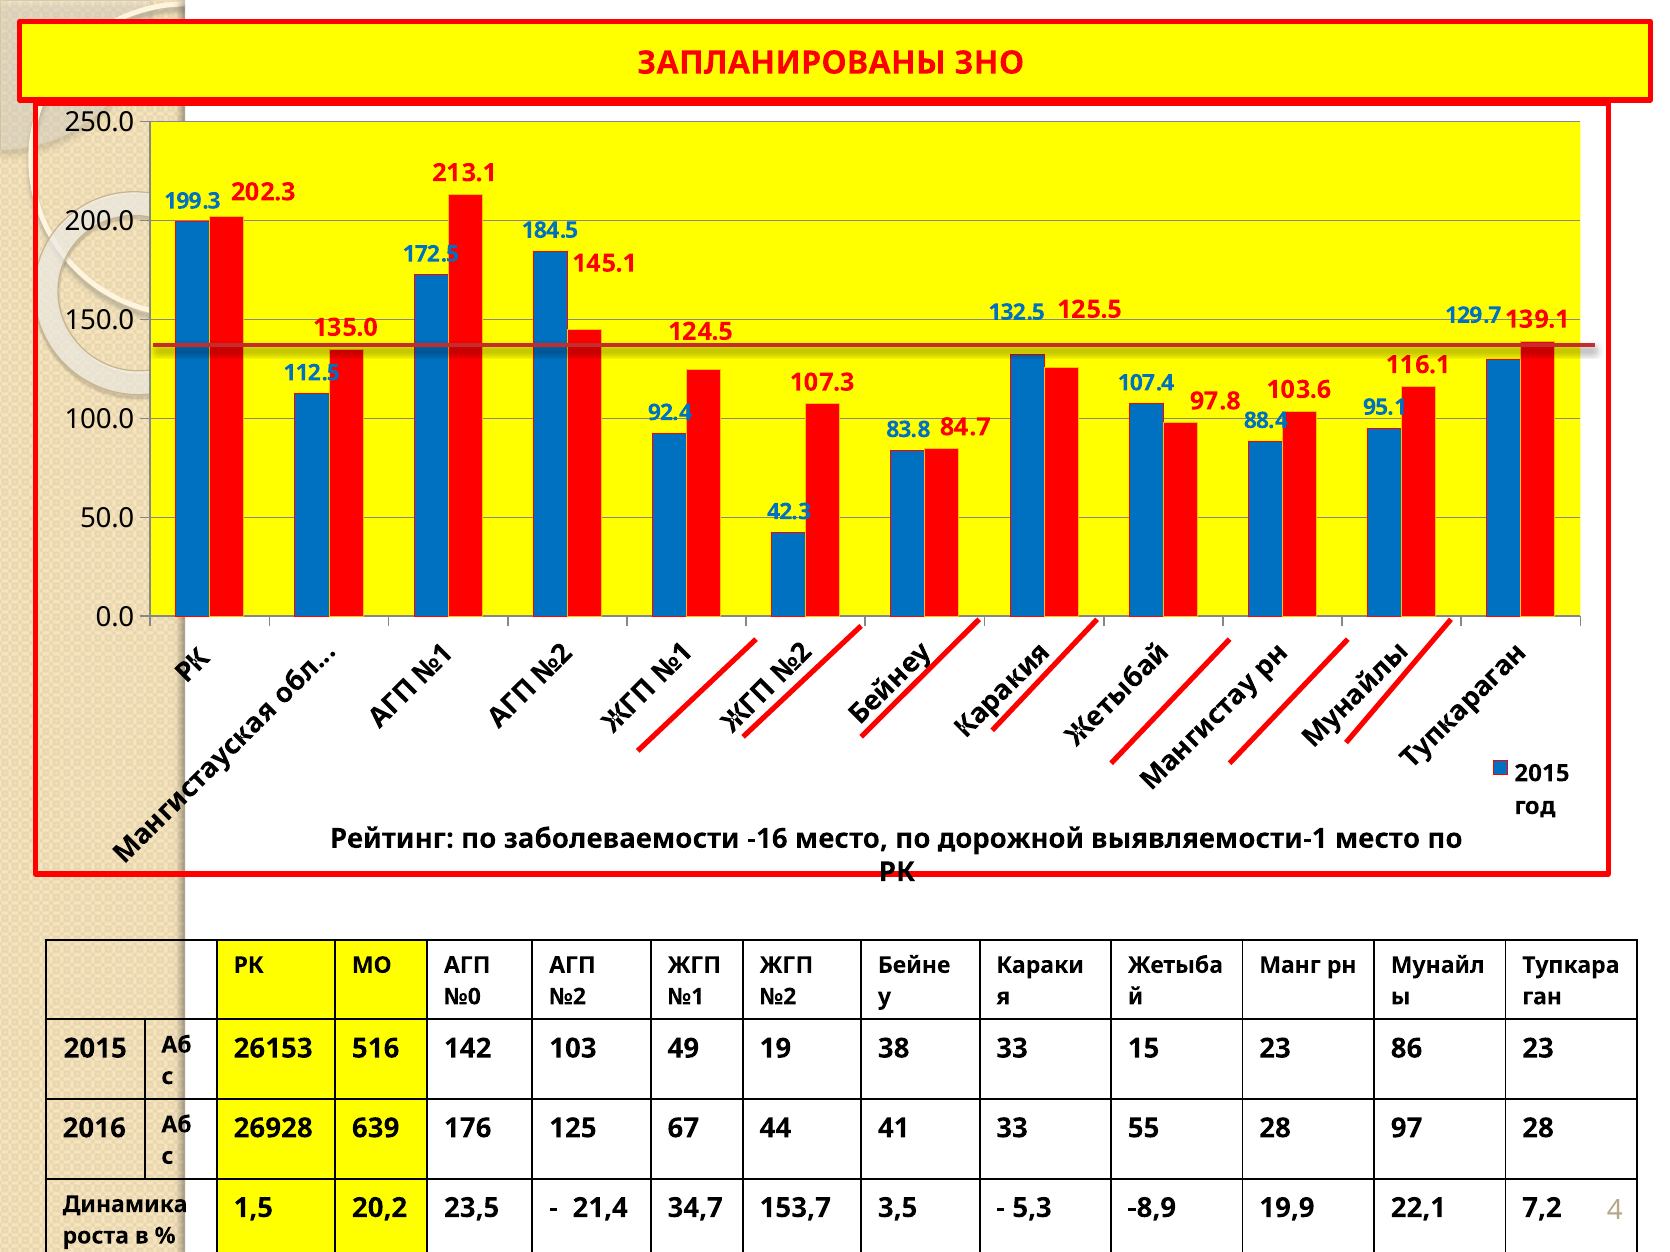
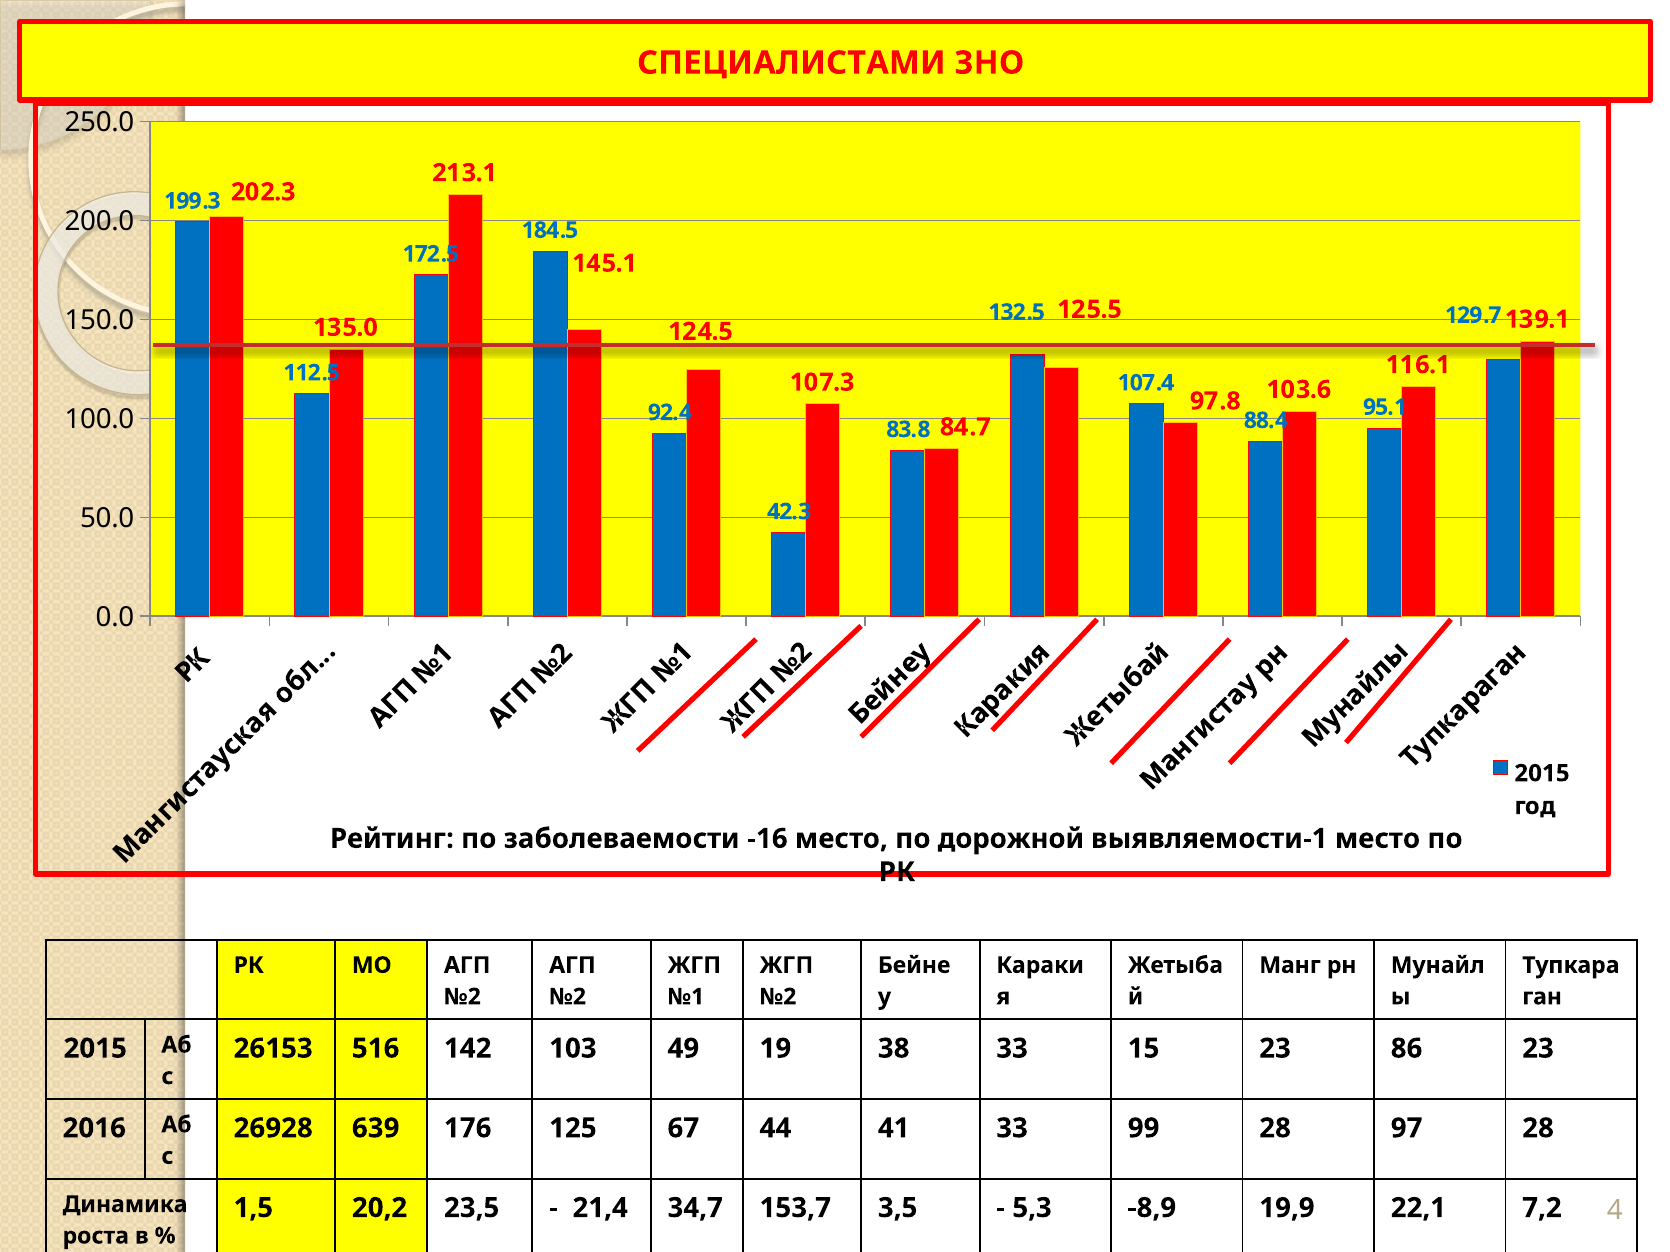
ЗАПЛАНИРОВАНЫ: ЗАПЛАНИРОВАНЫ -> СПЕЦИАЛИСТАМИ
№0 at (462, 997): №0 -> №2
55: 55 -> 99
